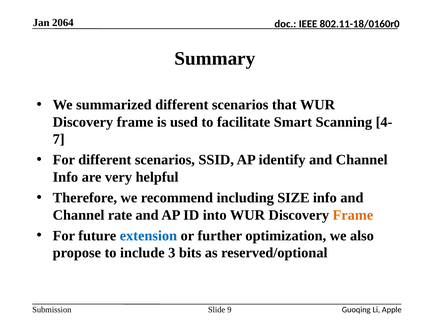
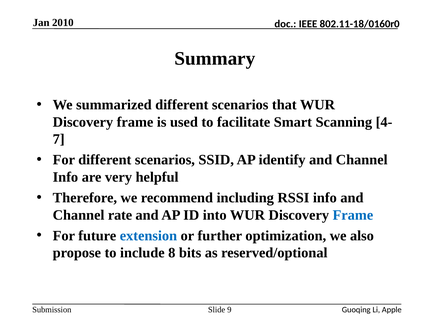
2064: 2064 -> 2010
SIZE: SIZE -> RSSI
Frame at (353, 215) colour: orange -> blue
3: 3 -> 8
